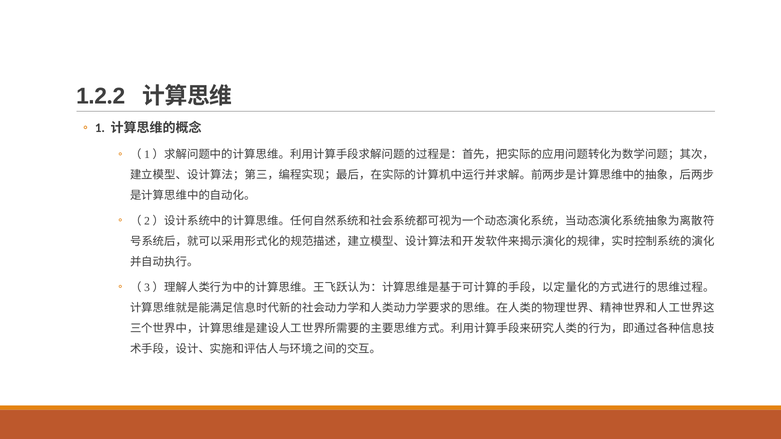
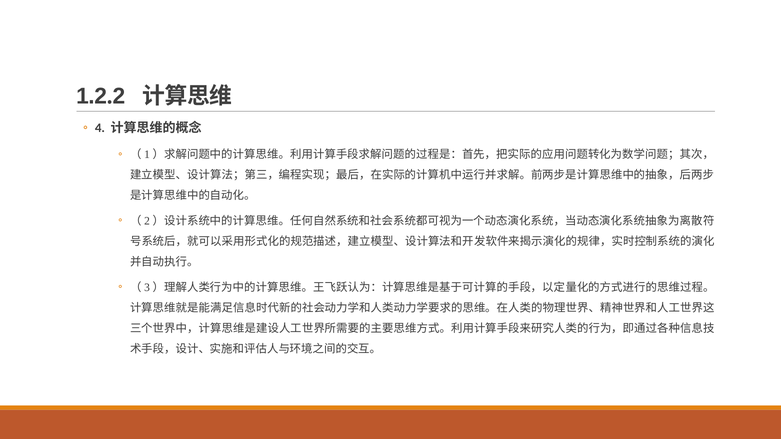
1: 1 -> 4
